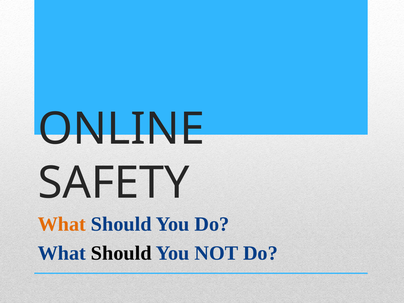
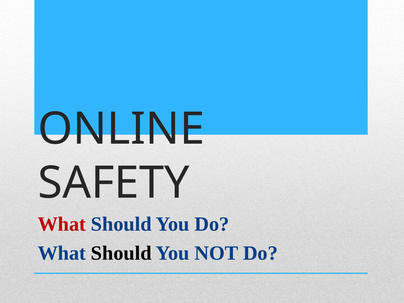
What at (62, 224) colour: orange -> red
